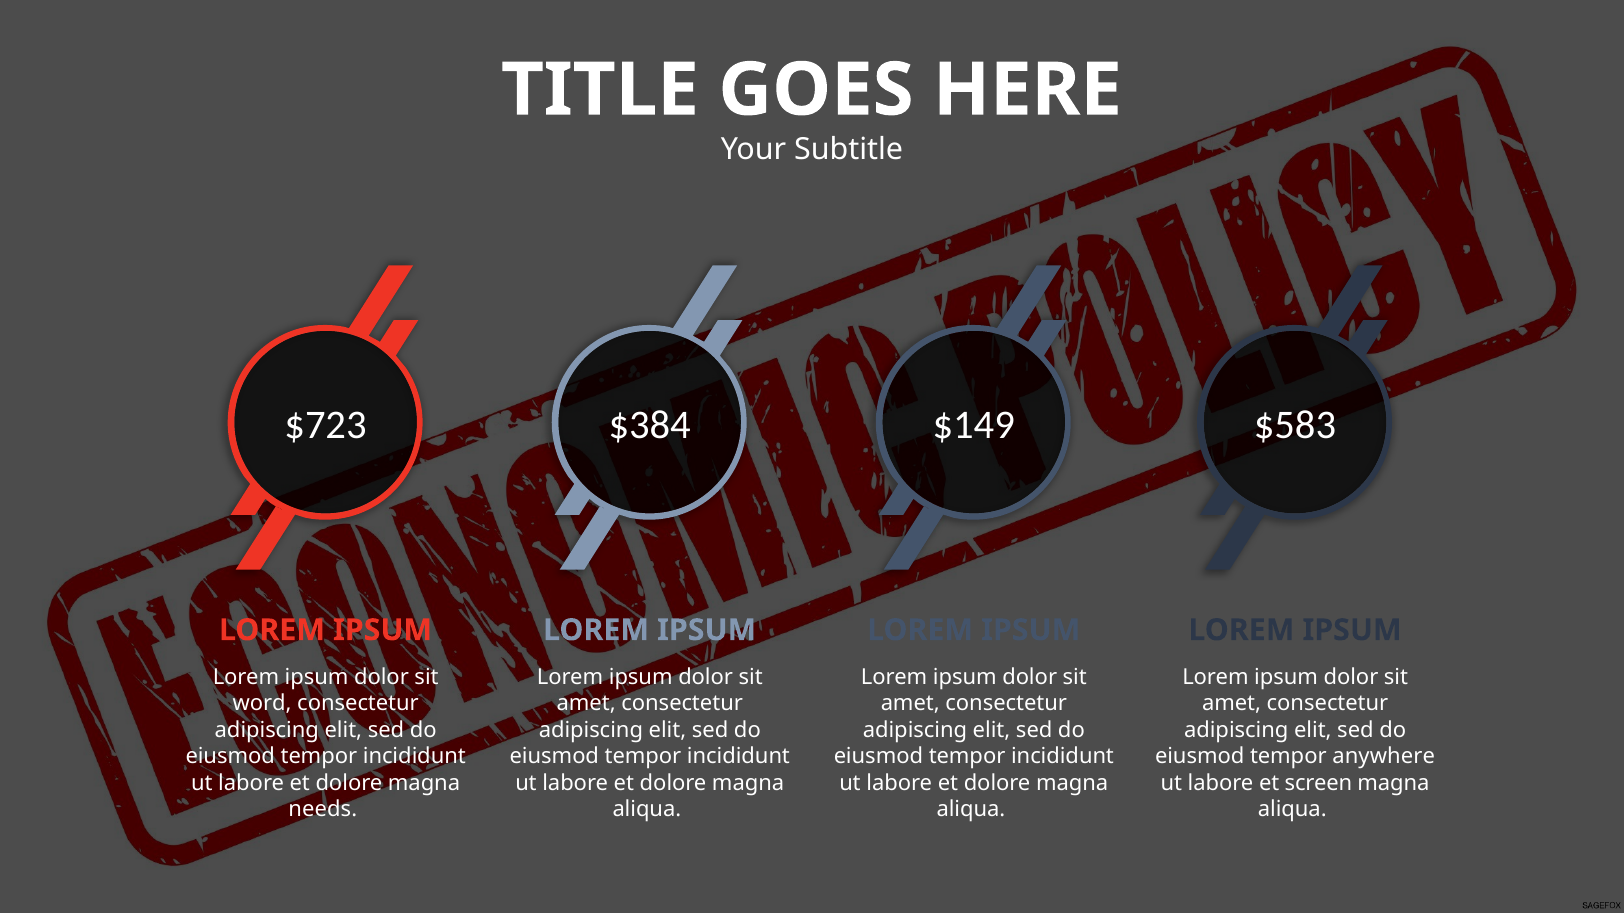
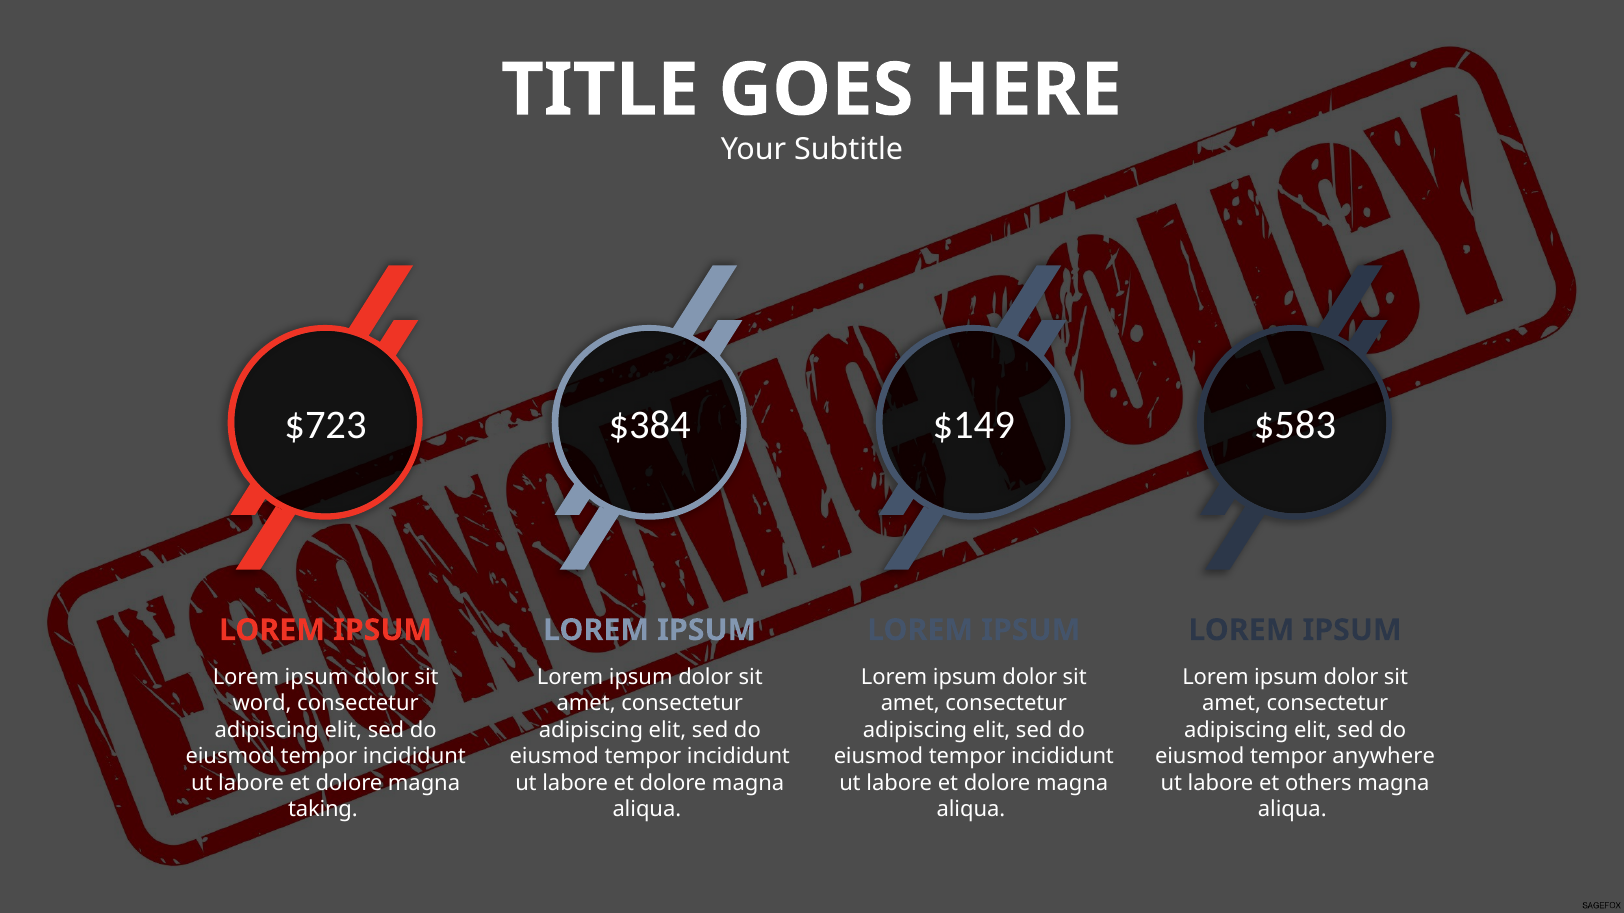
screen: screen -> others
needs: needs -> taking
